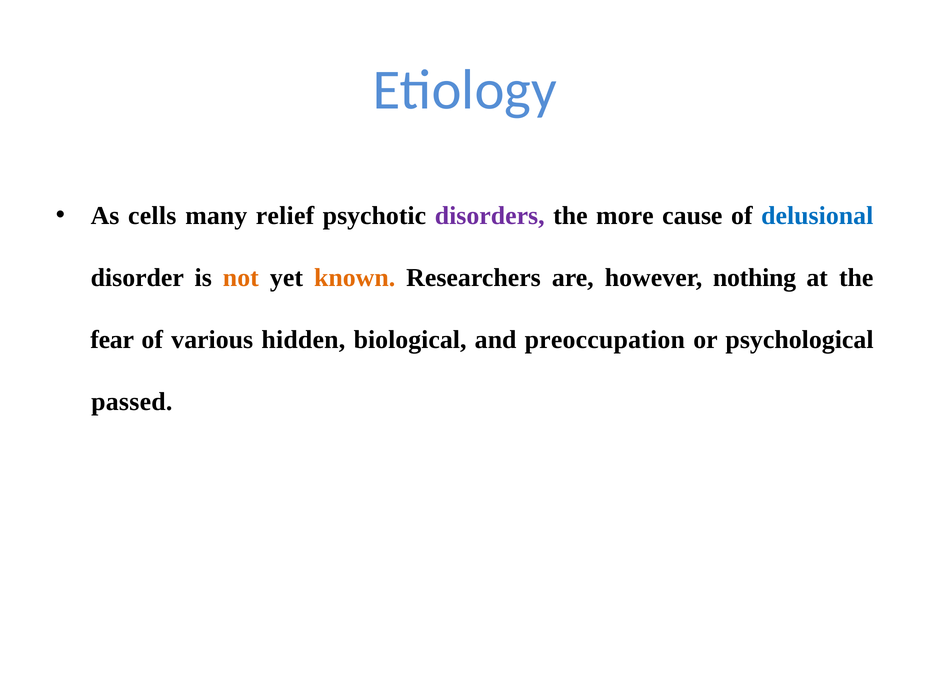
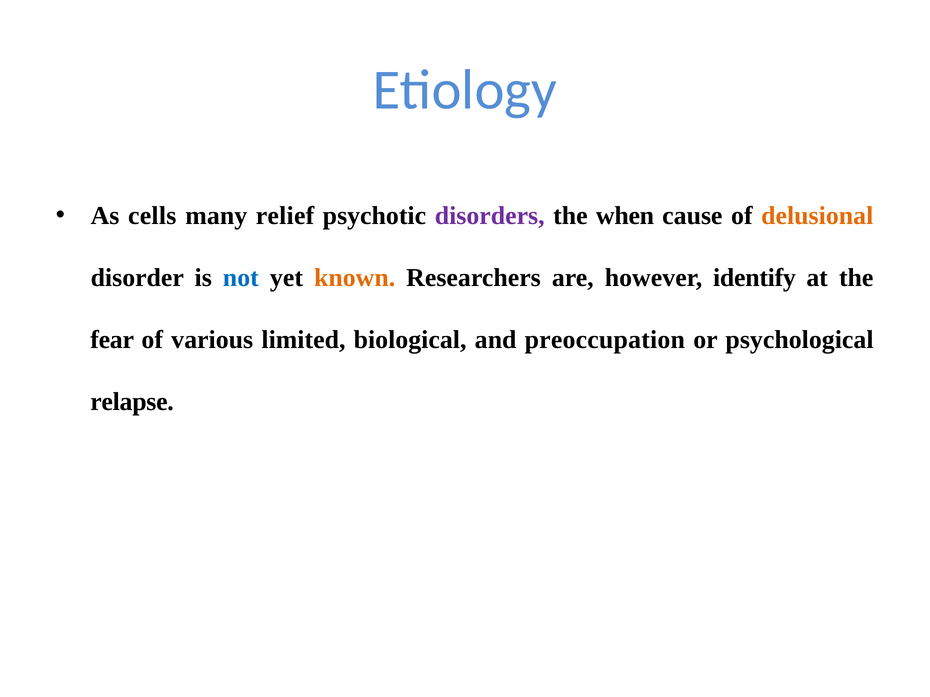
more: more -> when
delusional colour: blue -> orange
not colour: orange -> blue
nothing: nothing -> identify
hidden: hidden -> limited
passed: passed -> relapse
